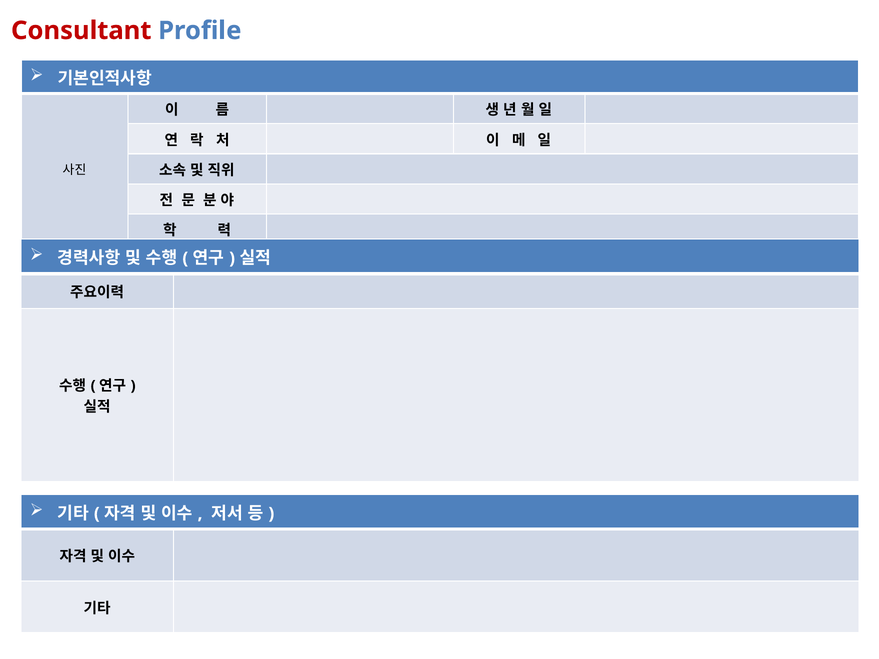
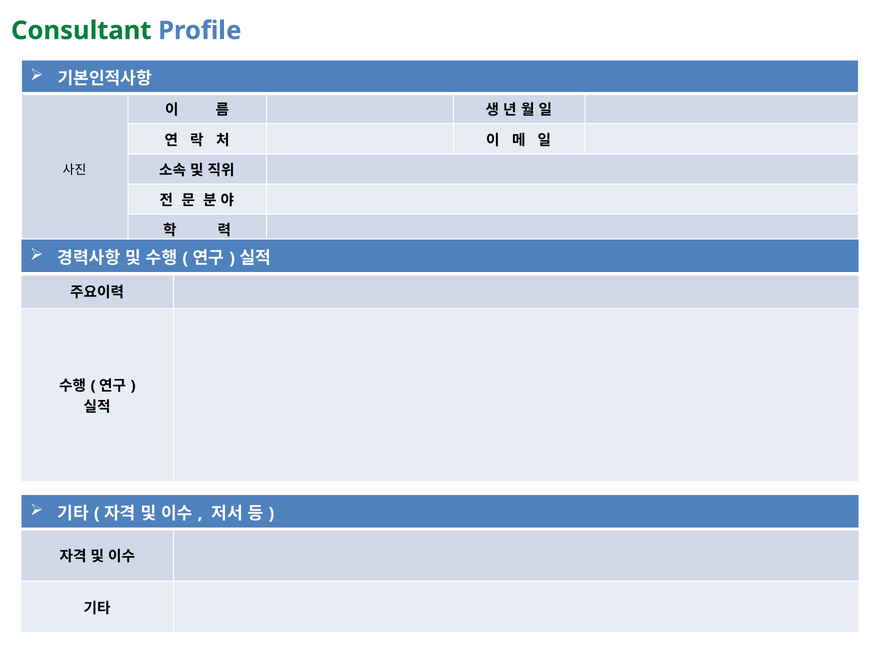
Consultant colour: red -> green
